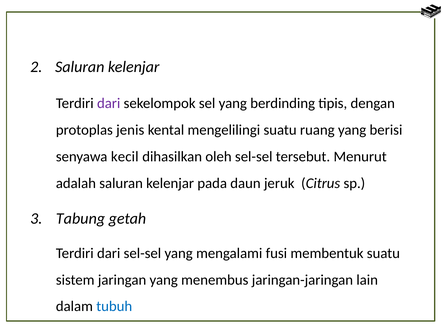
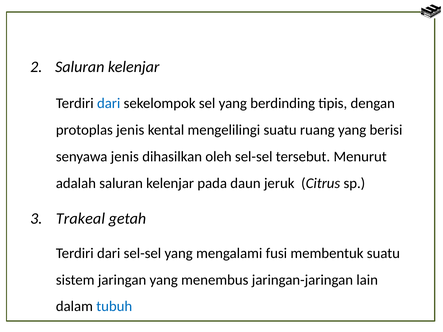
dari at (109, 103) colour: purple -> blue
senyawa kecil: kecil -> jenis
Tabung: Tabung -> Trakeal
